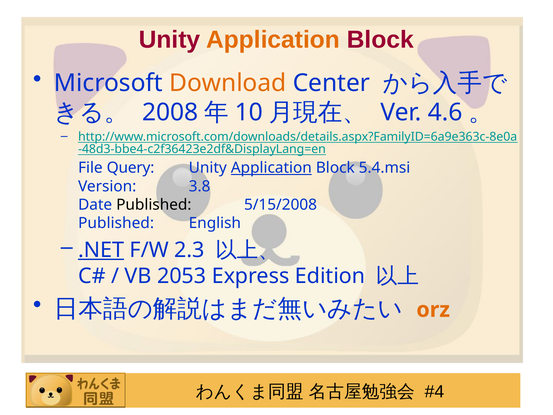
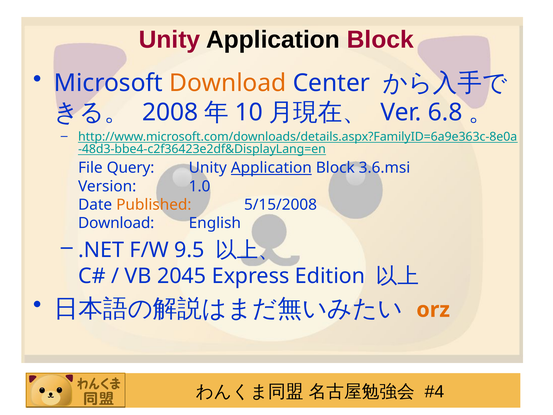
Application at (273, 40) colour: orange -> black
4.6: 4.6 -> 6.8
5.4.msi: 5.4.msi -> 3.6.msi
3.8: 3.8 -> 1.0
Published at (154, 205) colour: black -> orange
Published at (116, 223): Published -> Download
.NET underline: present -> none
2.3: 2.3 -> 9.5
2053: 2053 -> 2045
